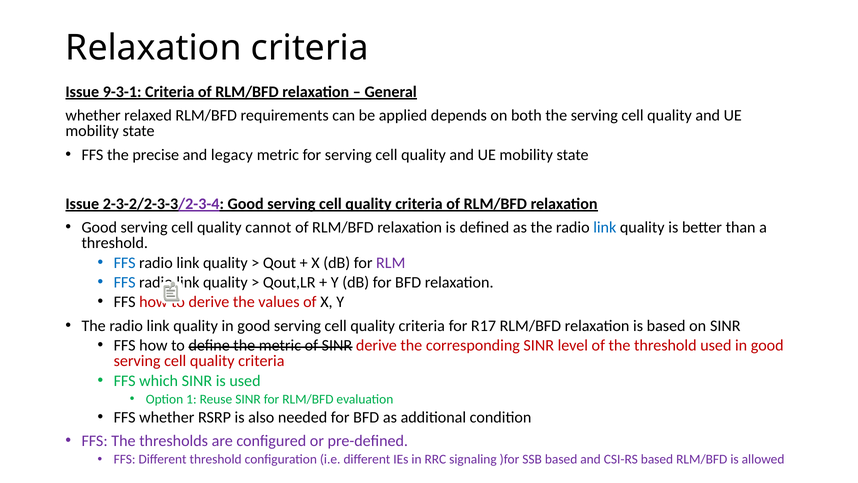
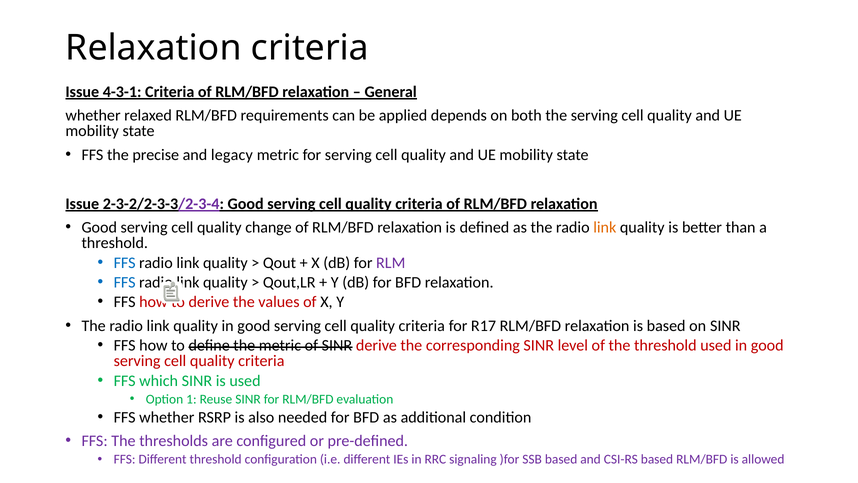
9-3-1: 9-3-1 -> 4-3-1
cannot: cannot -> change
link at (605, 227) colour: blue -> orange
